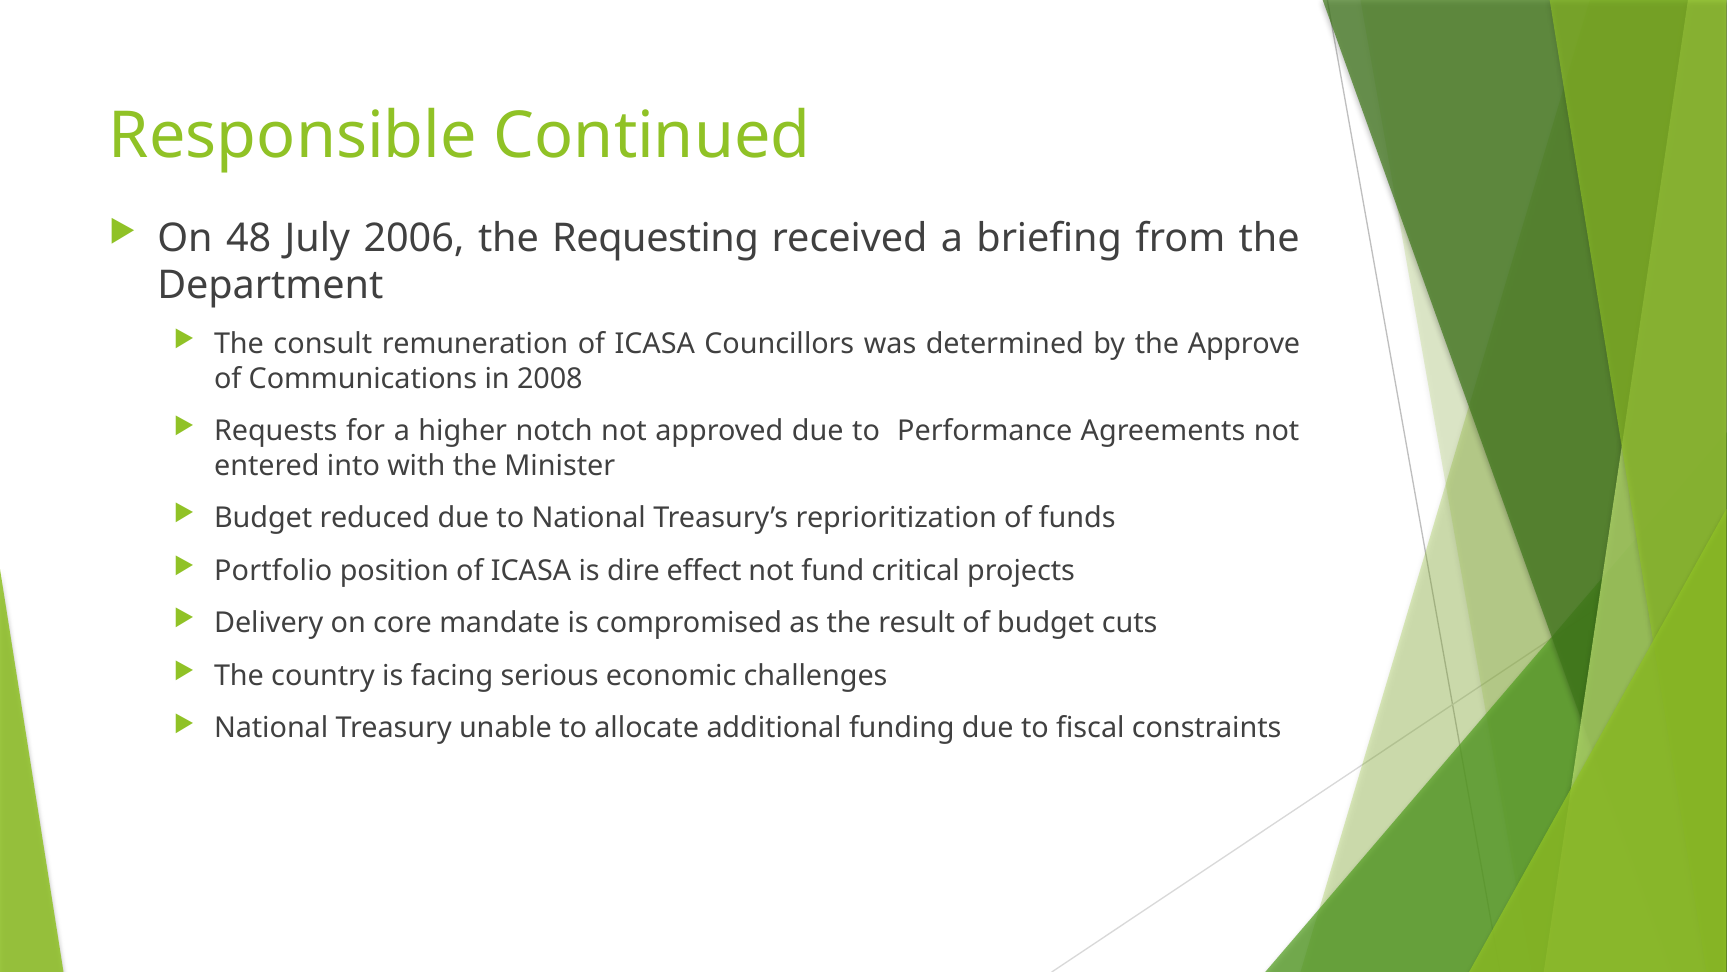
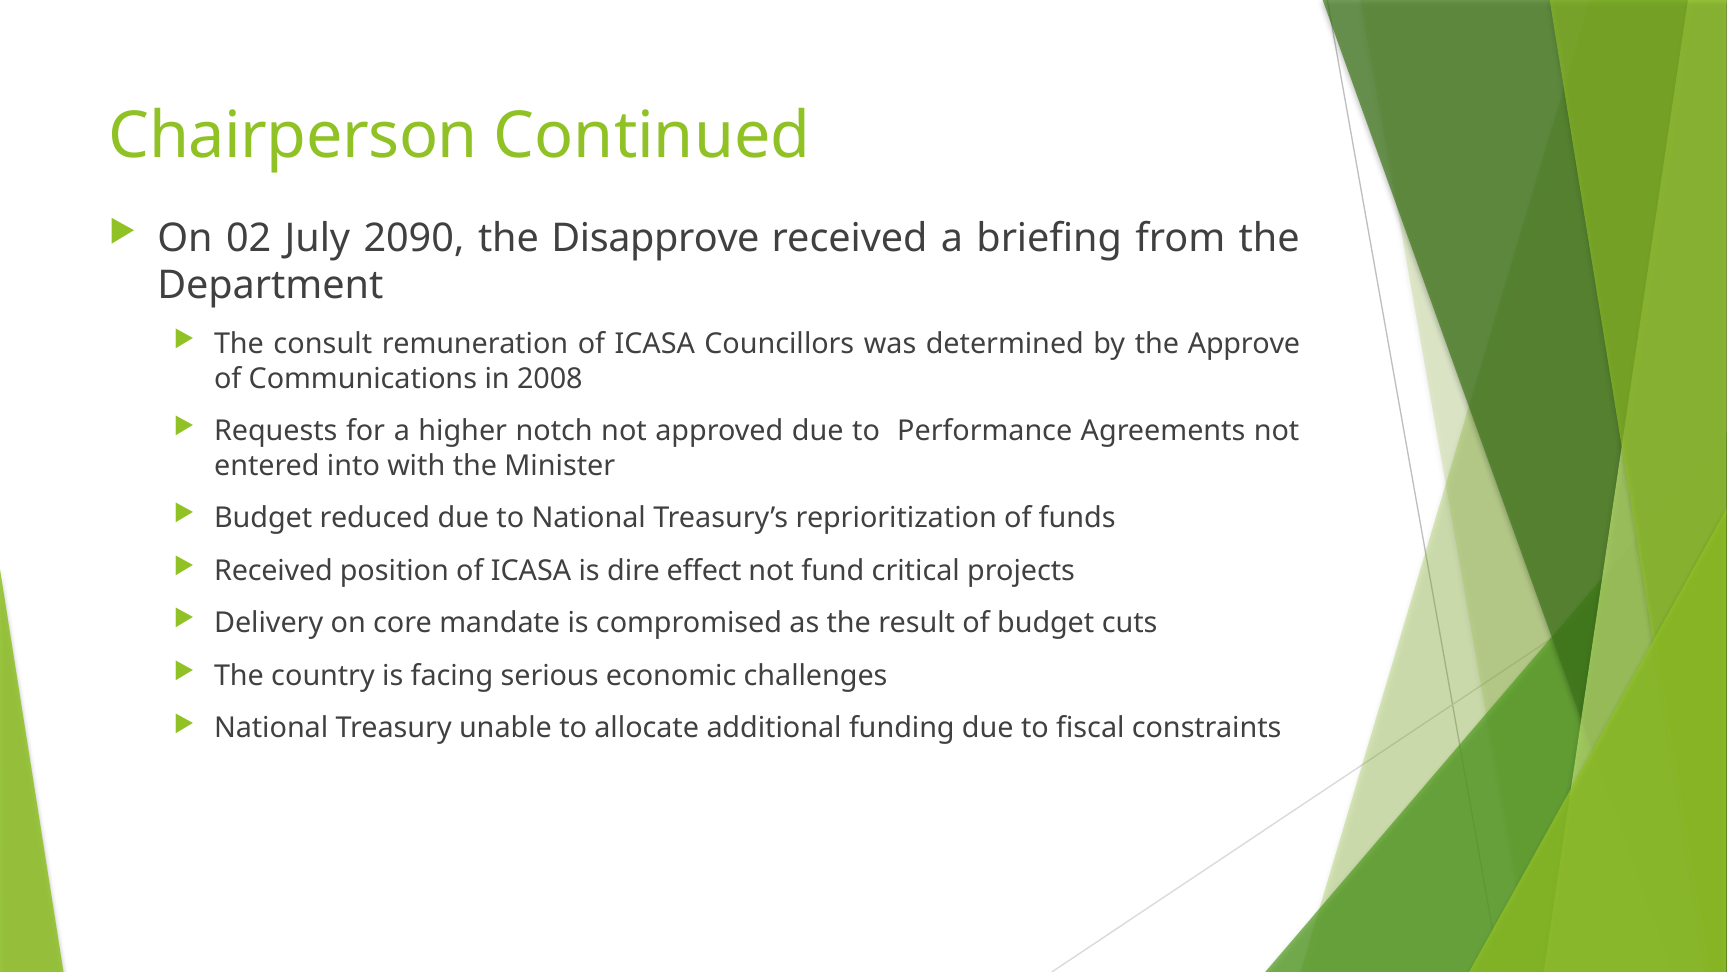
Responsible: Responsible -> Chairperson
48: 48 -> 02
2006: 2006 -> 2090
Requesting: Requesting -> Disapprove
Portfolio at (273, 570): Portfolio -> Received
